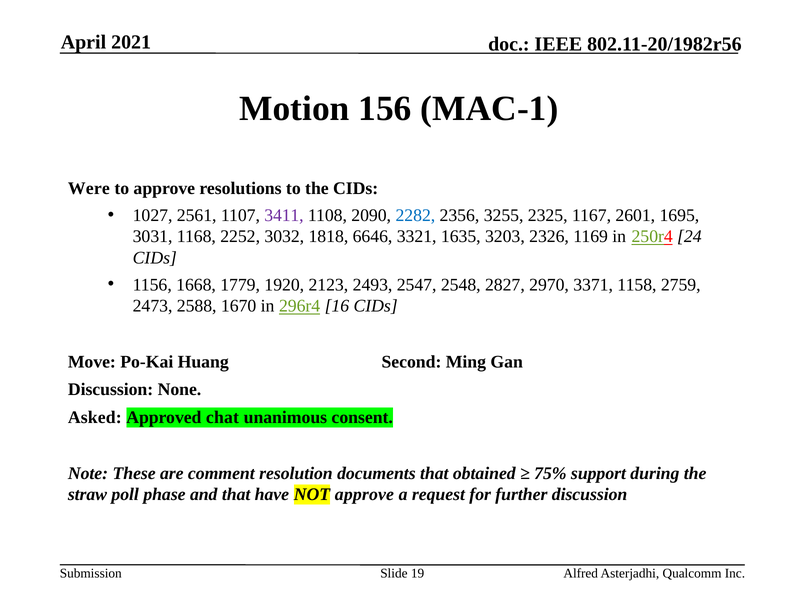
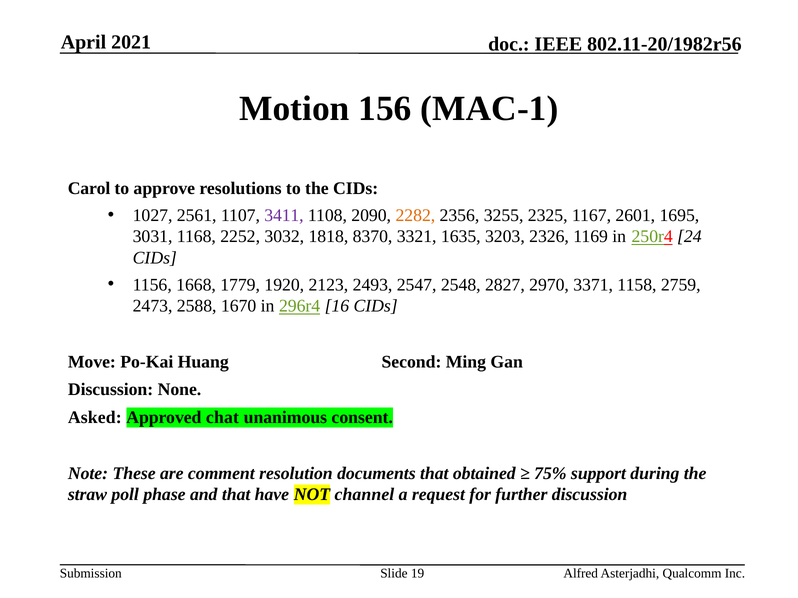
Were: Were -> Carol
2282 colour: blue -> orange
6646: 6646 -> 8370
NOT approve: approve -> channel
